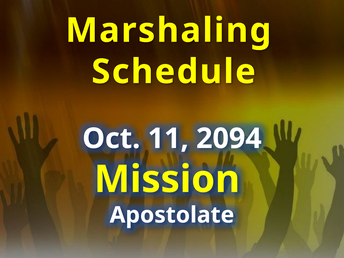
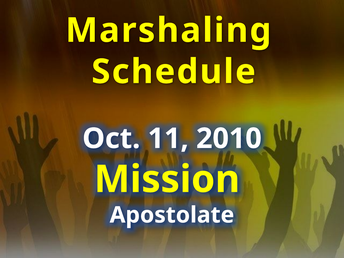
2094: 2094 -> 2010
